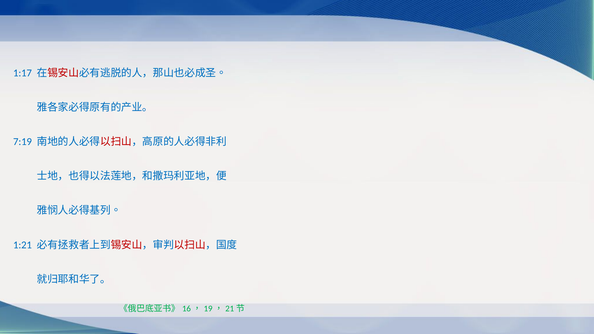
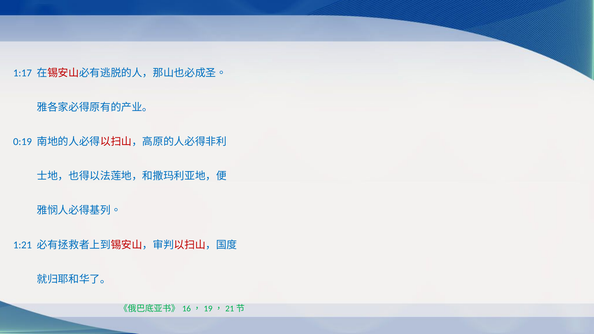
7:19: 7:19 -> 0:19
